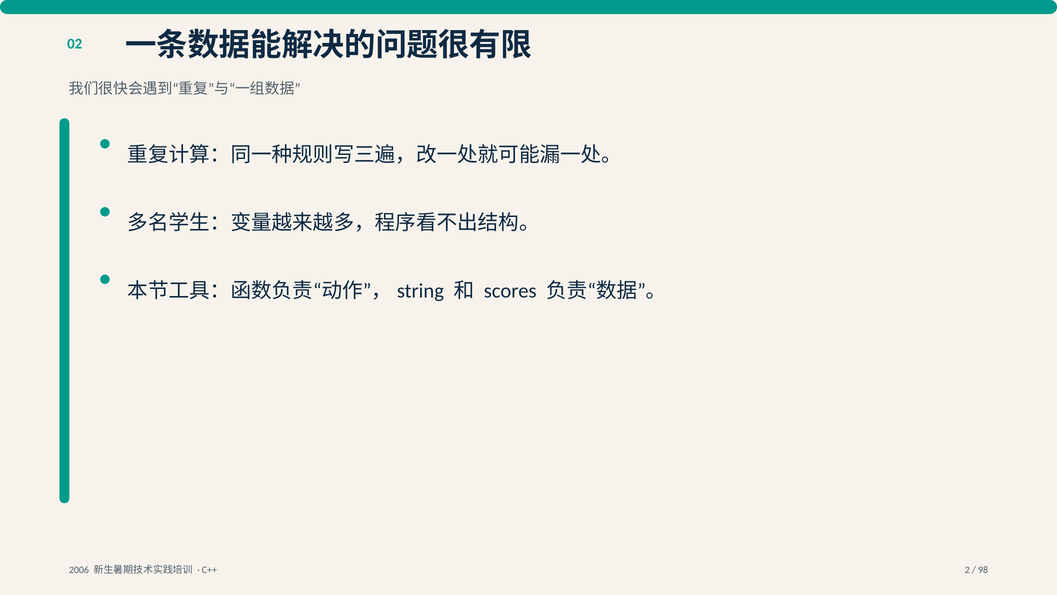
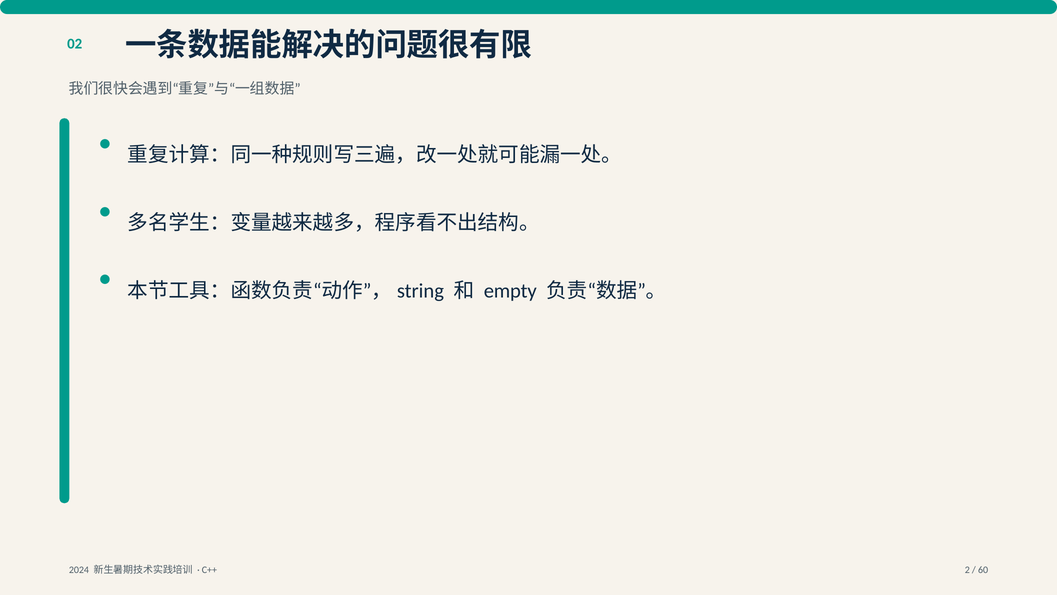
scores: scores -> empty
2006: 2006 -> 2024
98: 98 -> 60
